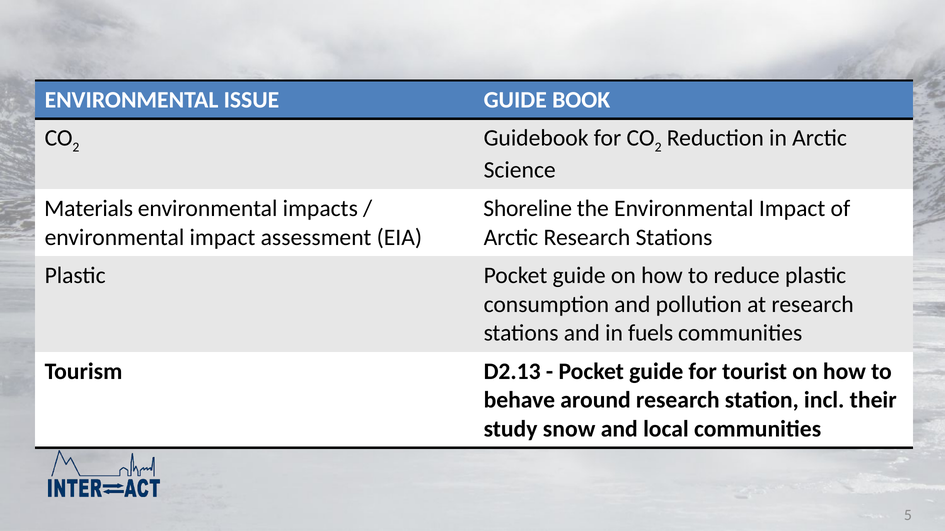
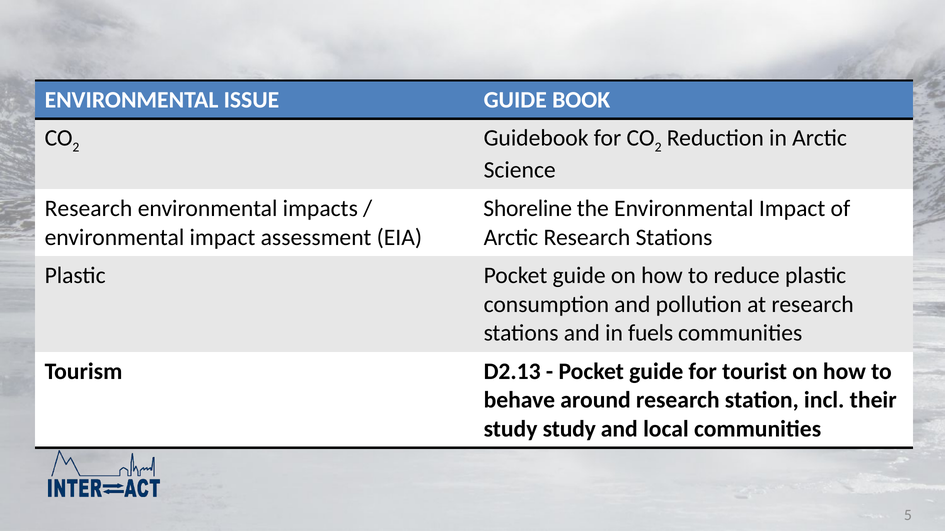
Materials at (89, 209): Materials -> Research
study snow: snow -> study
